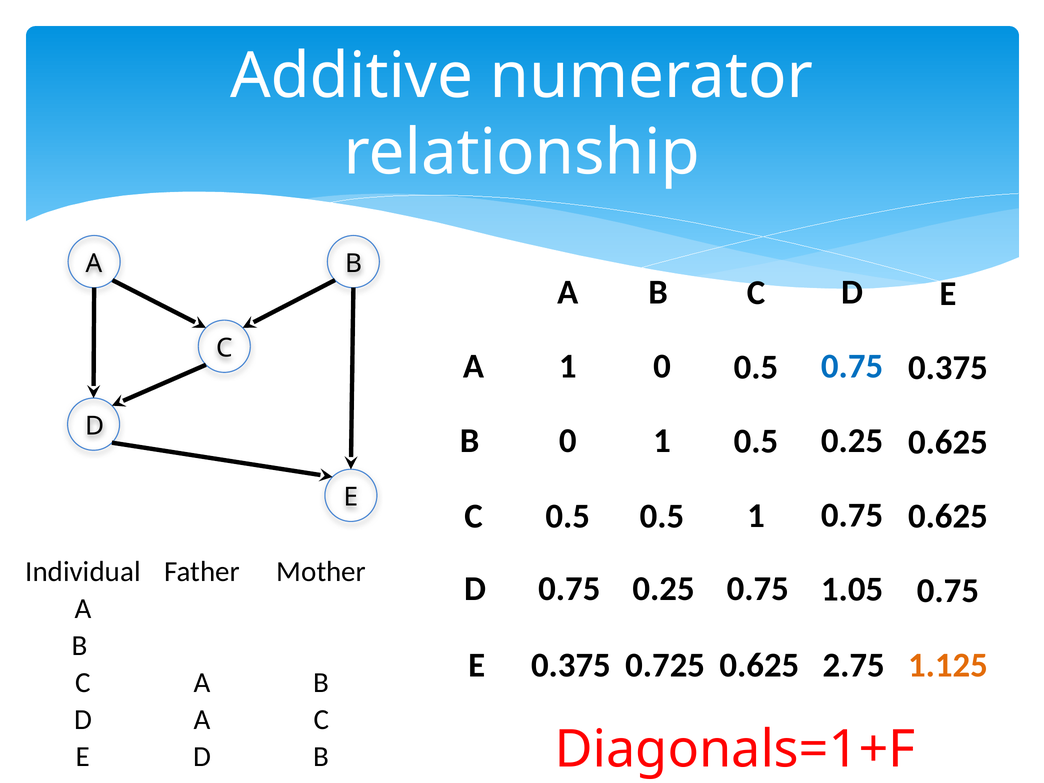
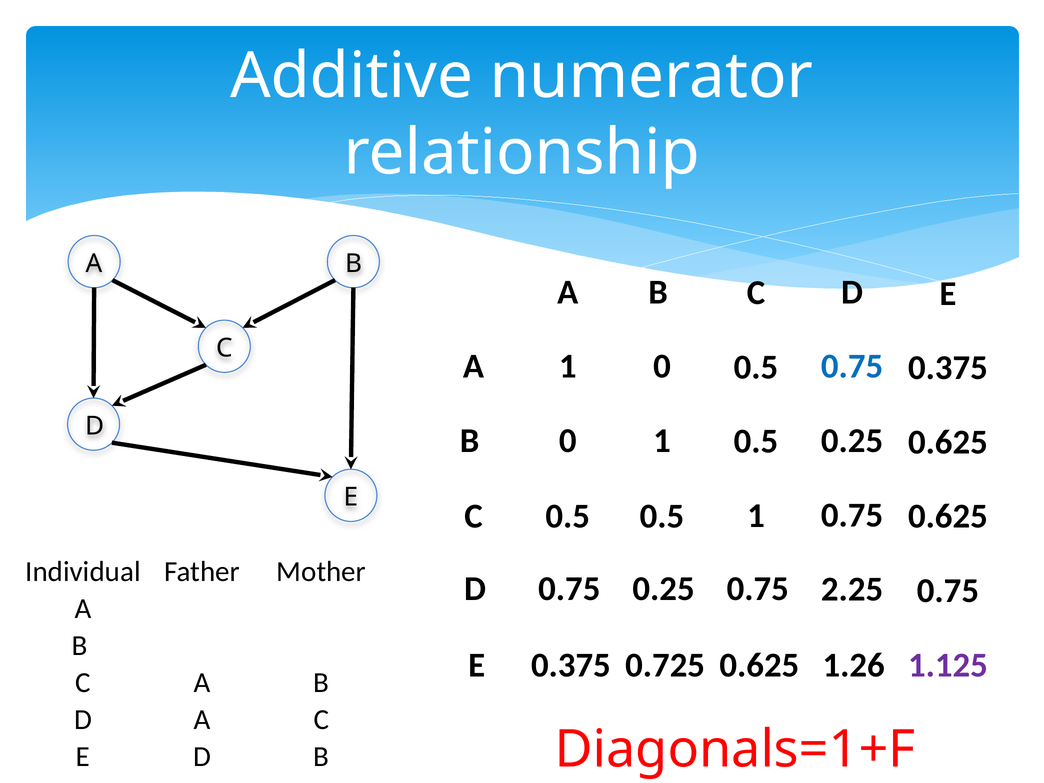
1.05: 1.05 -> 2.25
1.125 colour: orange -> purple
2.75: 2.75 -> 1.26
